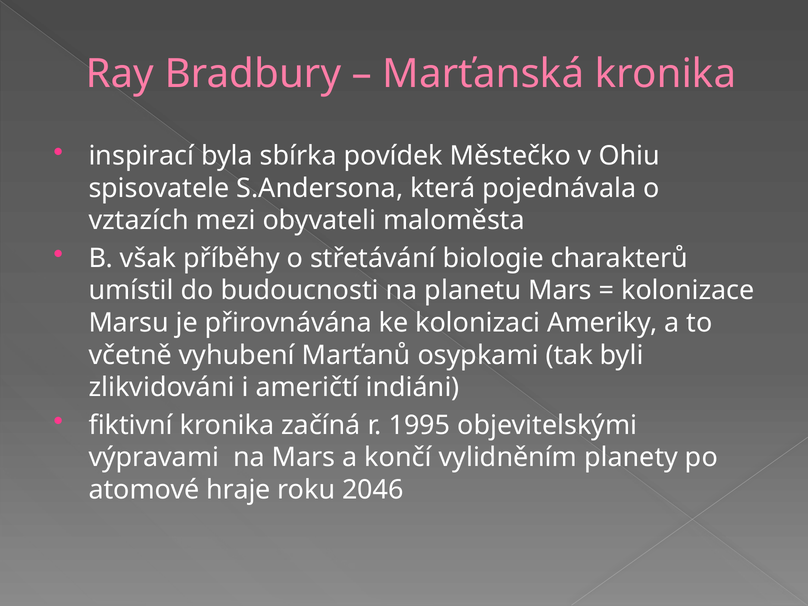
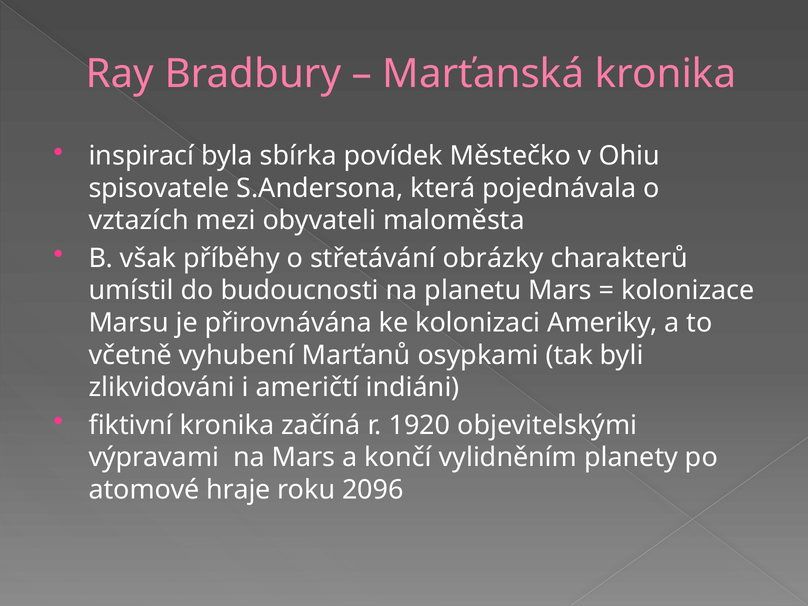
biologie: biologie -> obrázky
1995: 1995 -> 1920
2046: 2046 -> 2096
